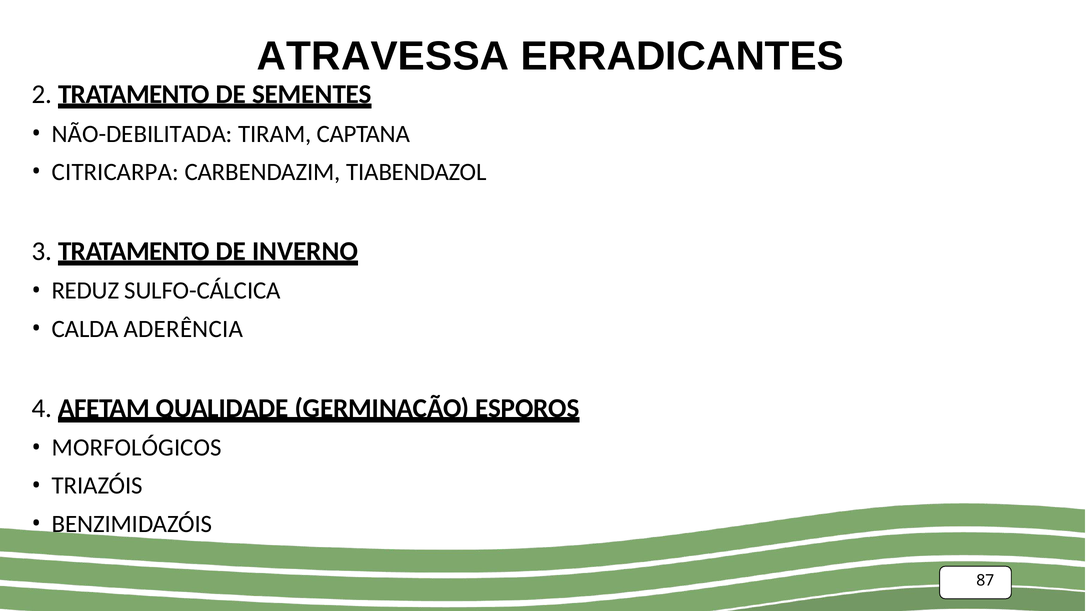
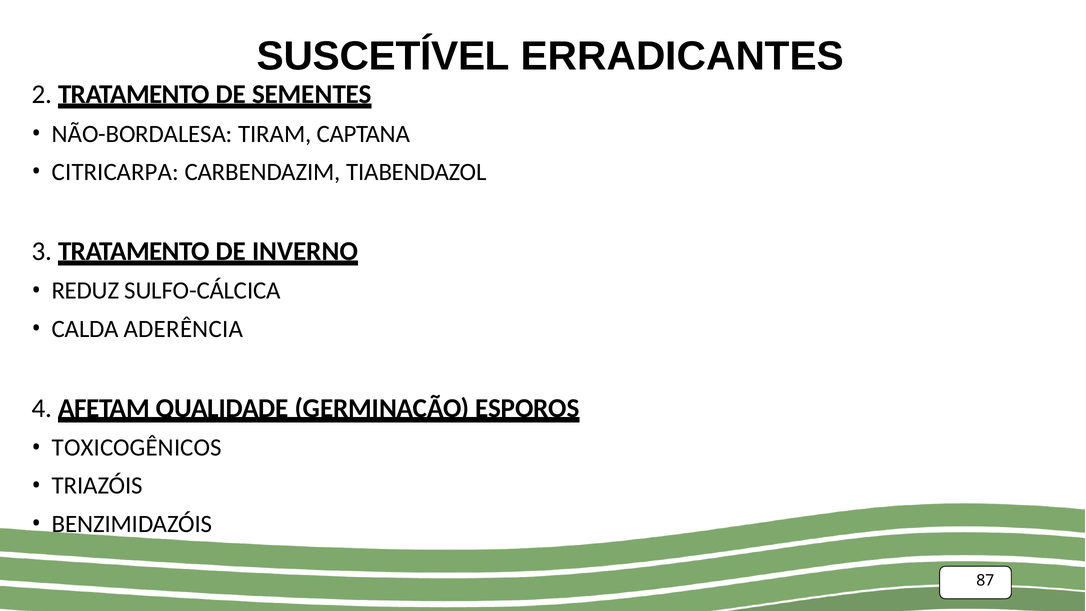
ATRAVESSA: ATRAVESSA -> SUSCETÍVEL
NÃO-DEBILITADA: NÃO-DEBILITADA -> NÃO-BORDALESA
MORFOLÓGICOS: MORFOLÓGICOS -> TOXICOGÊNICOS
